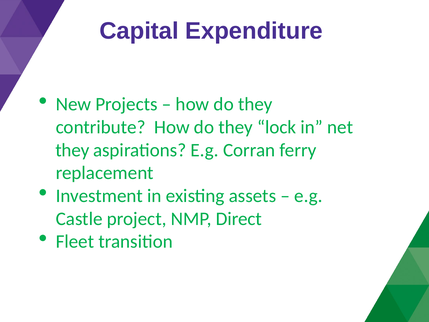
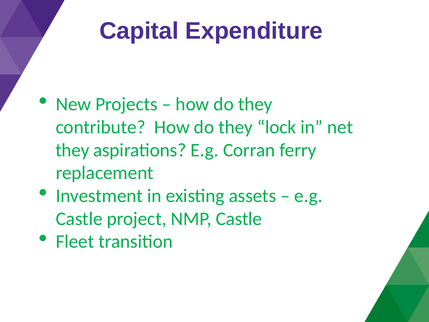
NMP Direct: Direct -> Castle
